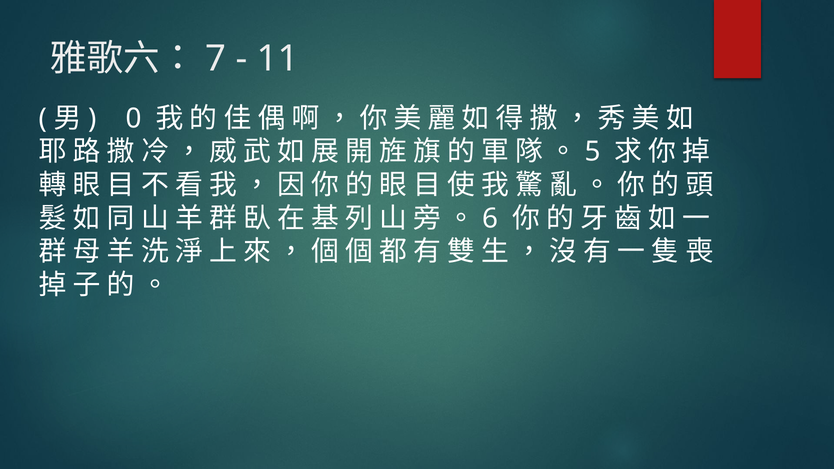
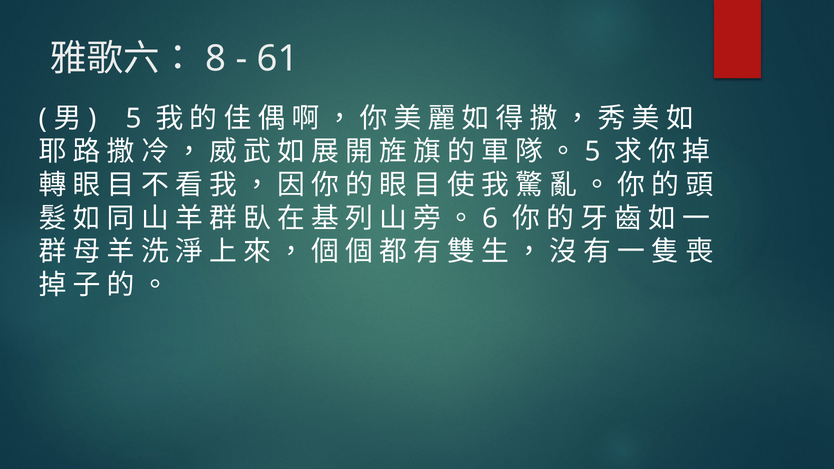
7: 7 -> 8
11: 11 -> 61
0 at (134, 118): 0 -> 5
